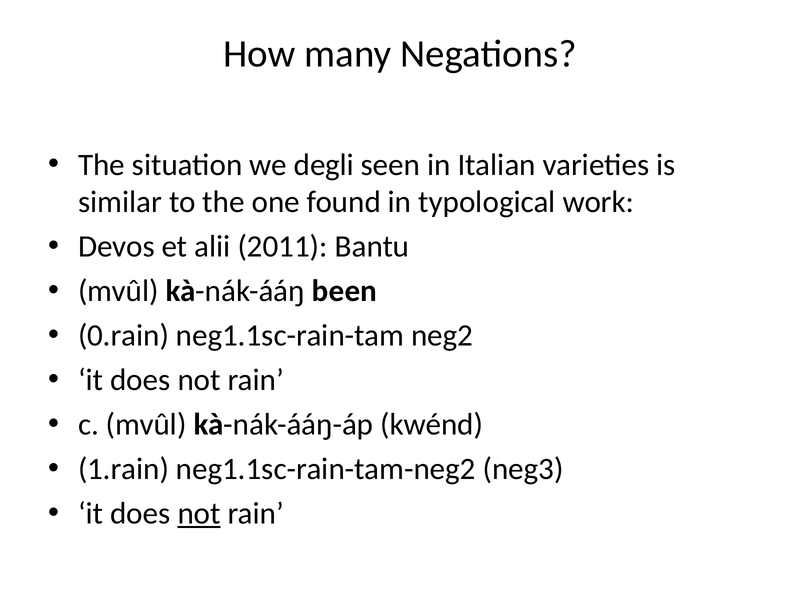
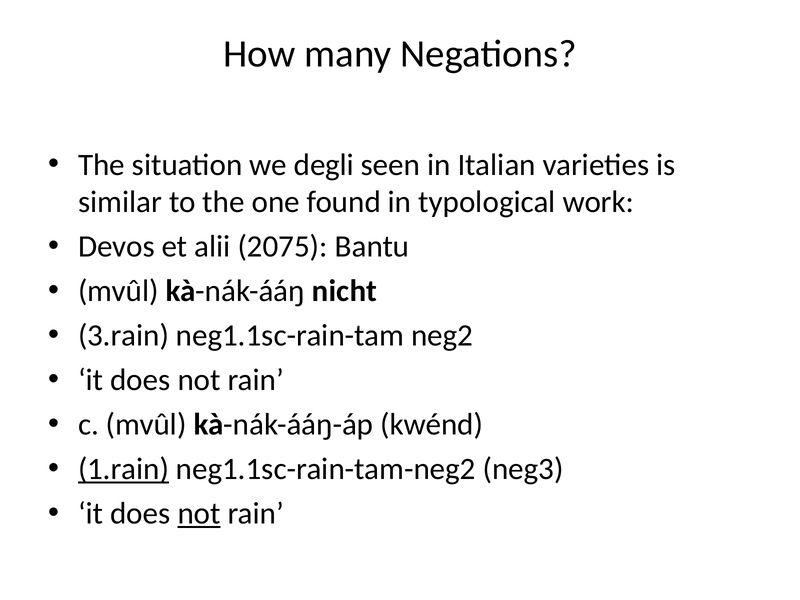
2011: 2011 -> 2075
been: been -> nicht
0.rain: 0.rain -> 3.rain
1.rain underline: none -> present
